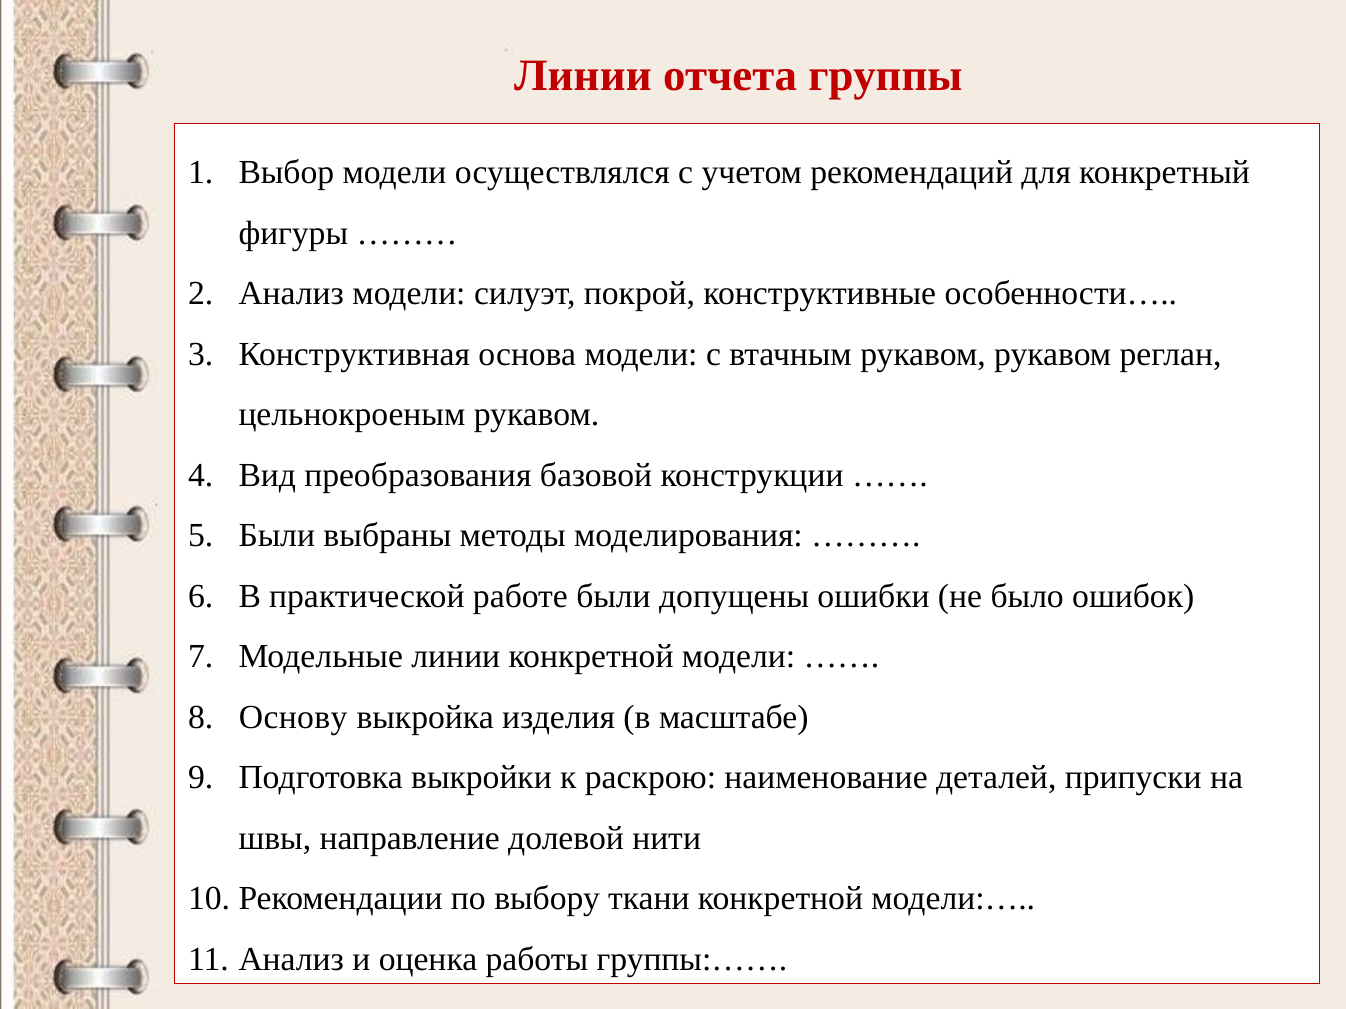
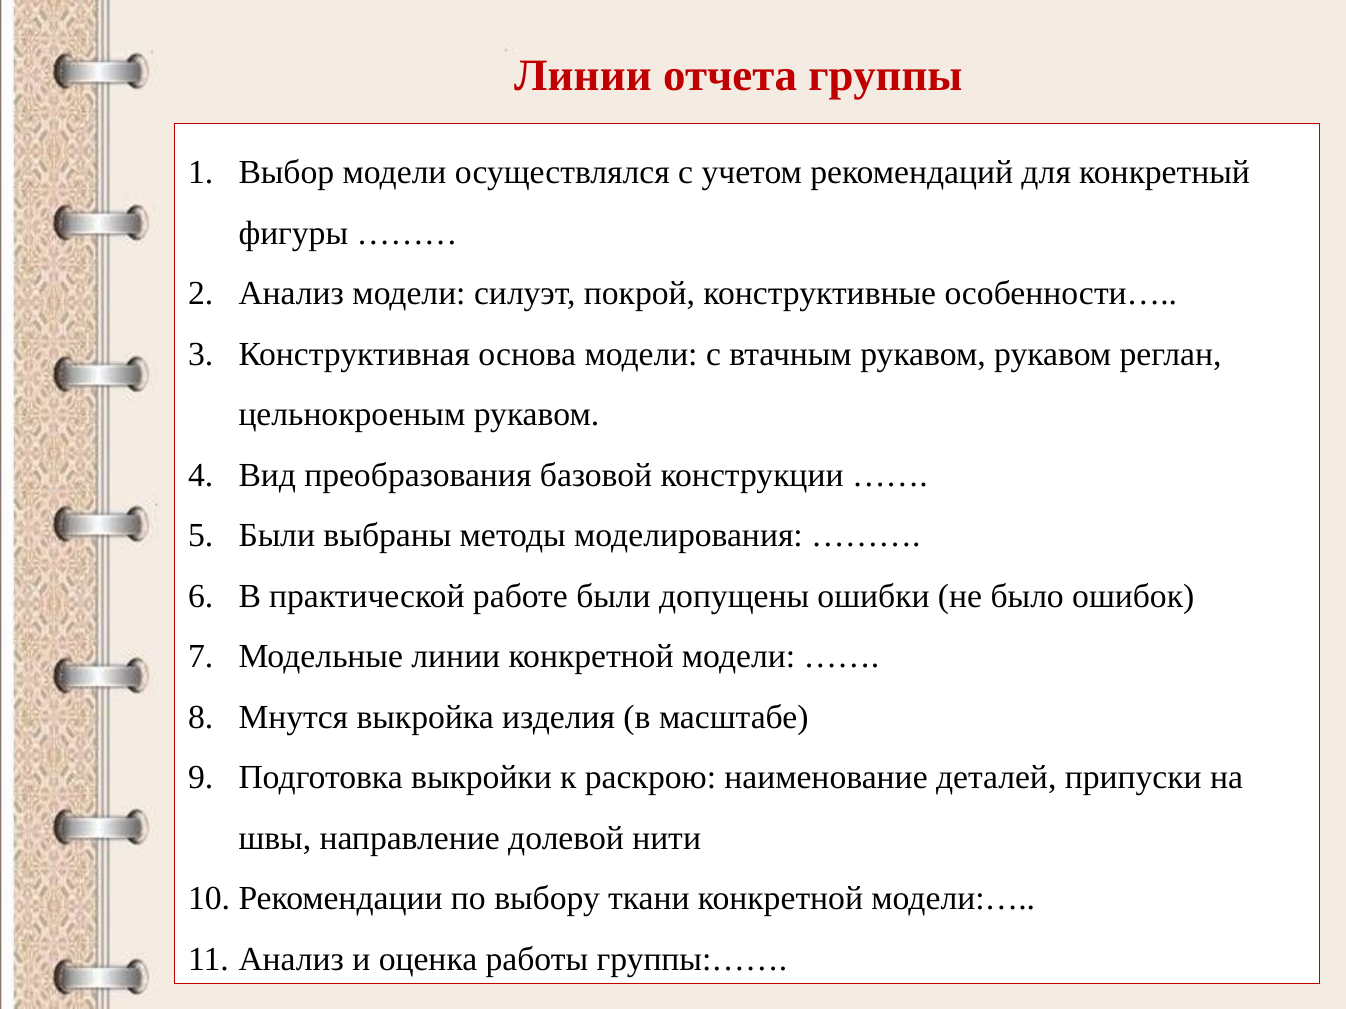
Основу: Основу -> Мнутся
